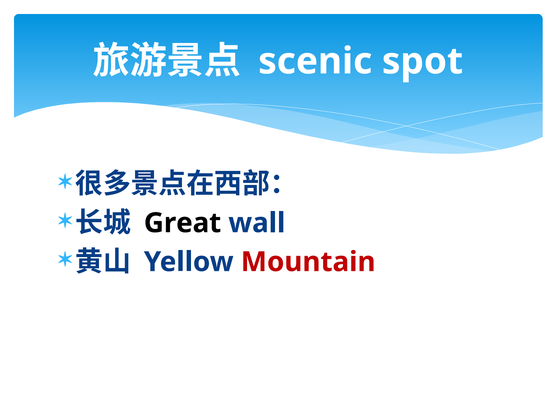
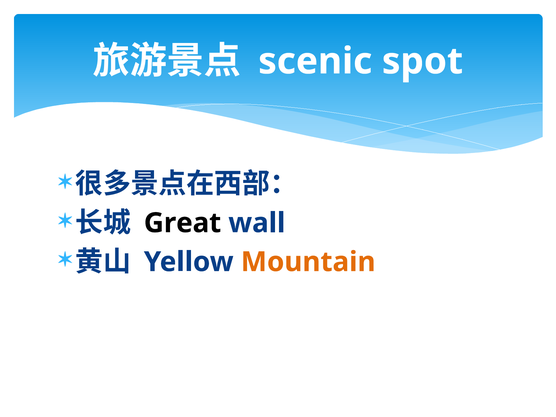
Mountain colour: red -> orange
